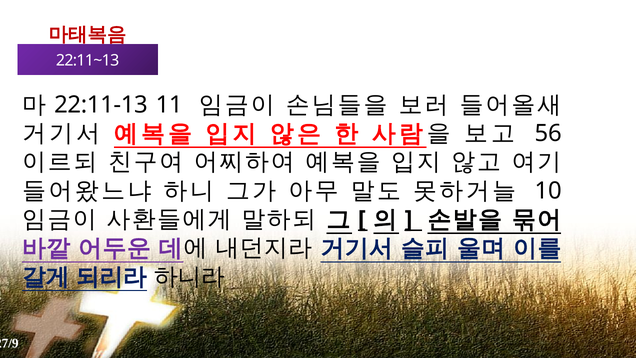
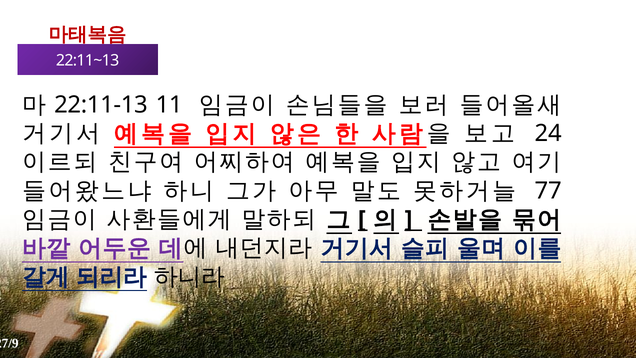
56: 56 -> 24
10: 10 -> 77
